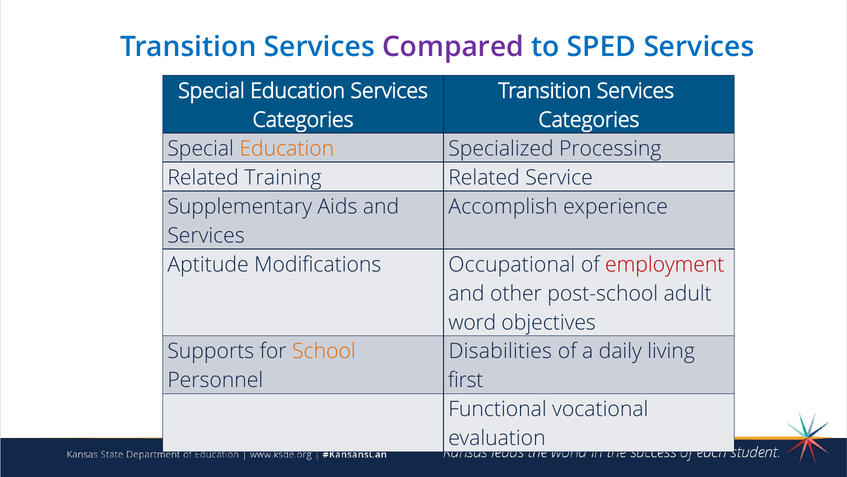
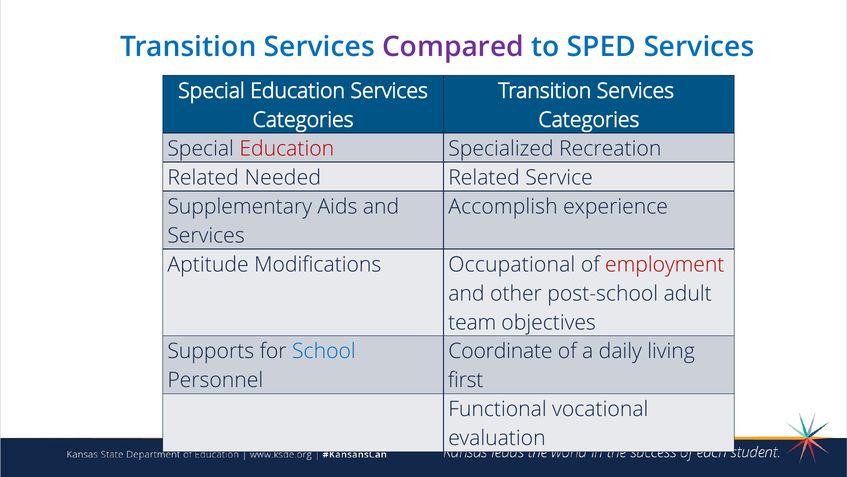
Education at (287, 149) colour: orange -> red
Processing: Processing -> Recreation
Training: Training -> Needed
word: word -> team
School colour: orange -> blue
Disabilities: Disabilities -> Coordinate
